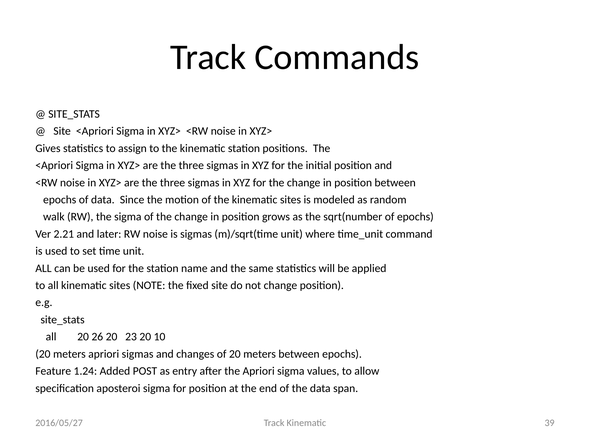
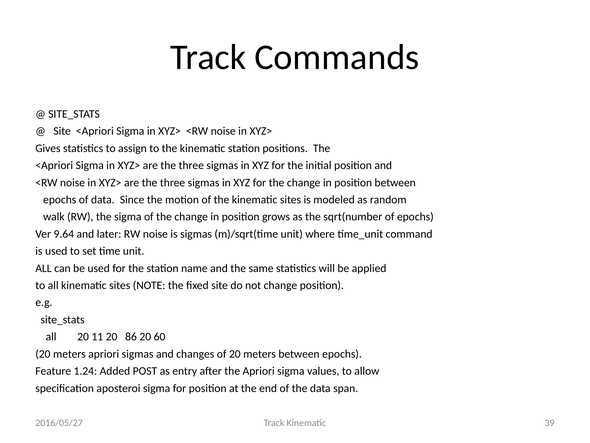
2.21: 2.21 -> 9.64
26: 26 -> 11
23: 23 -> 86
10: 10 -> 60
